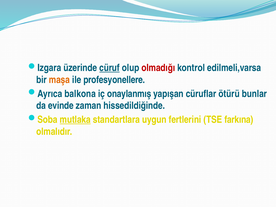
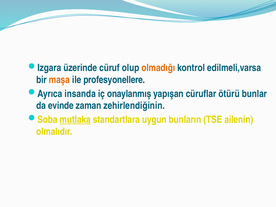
cüruf underline: present -> none
olmadığı colour: red -> orange
balkona: balkona -> insanda
hissedildiğinde: hissedildiğinde -> zehirlendiğinin
fertlerini: fertlerini -> bunların
farkına: farkına -> ailenin
